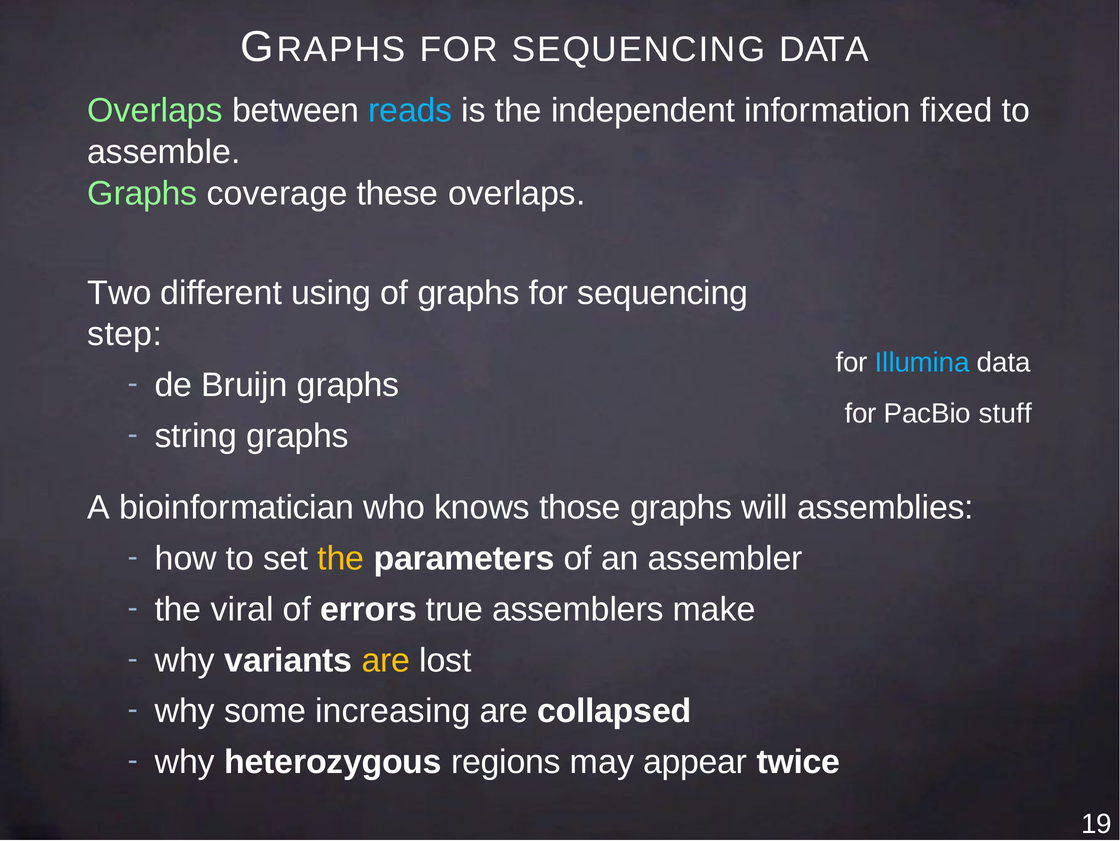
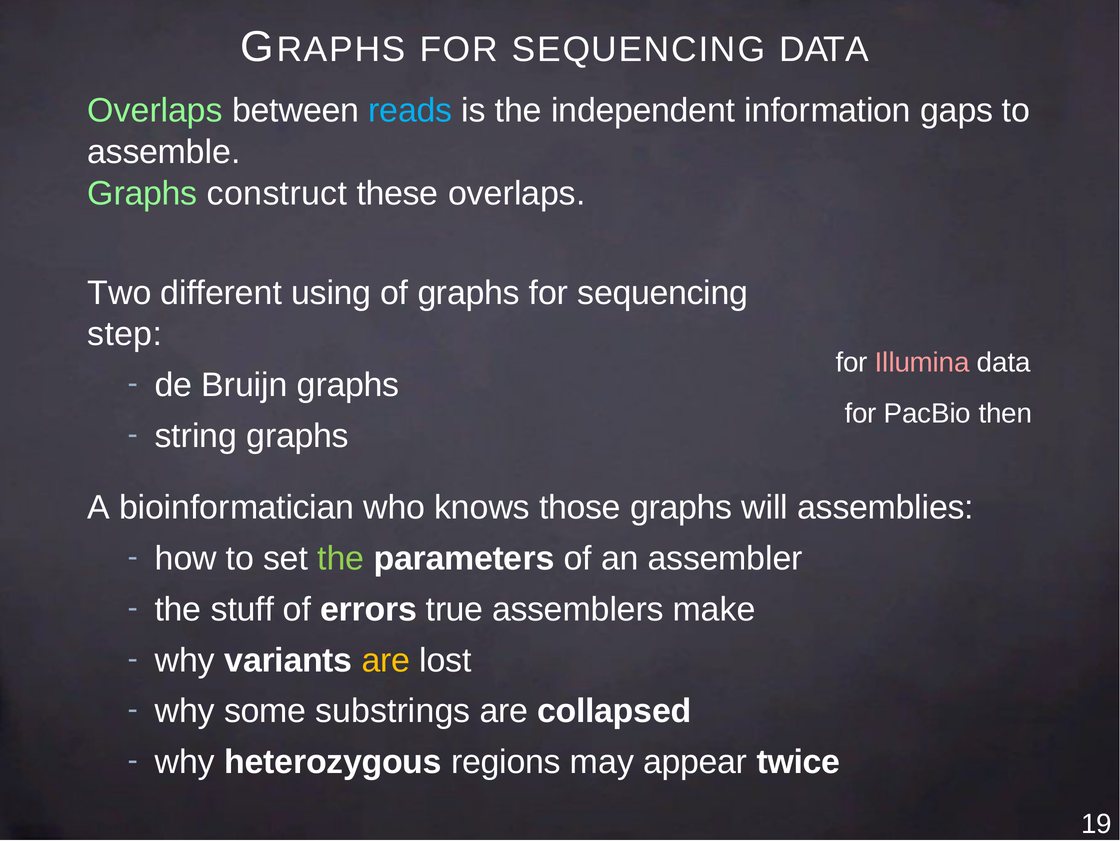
fixed: fixed -> gaps
coverage: coverage -> construct
Illumina colour: light blue -> pink
stuff: stuff -> then
the at (341, 558) colour: yellow -> light green
viral: viral -> stuff
increasing: increasing -> substrings
